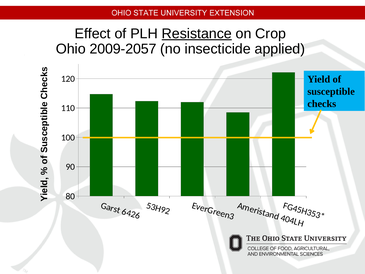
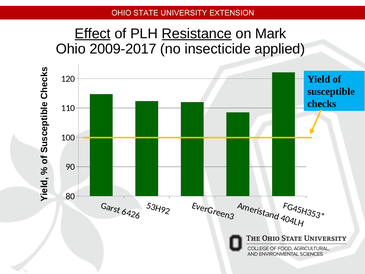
Effect underline: none -> present
Crop: Crop -> Mark
2009-2057: 2009-2057 -> 2009-2017
